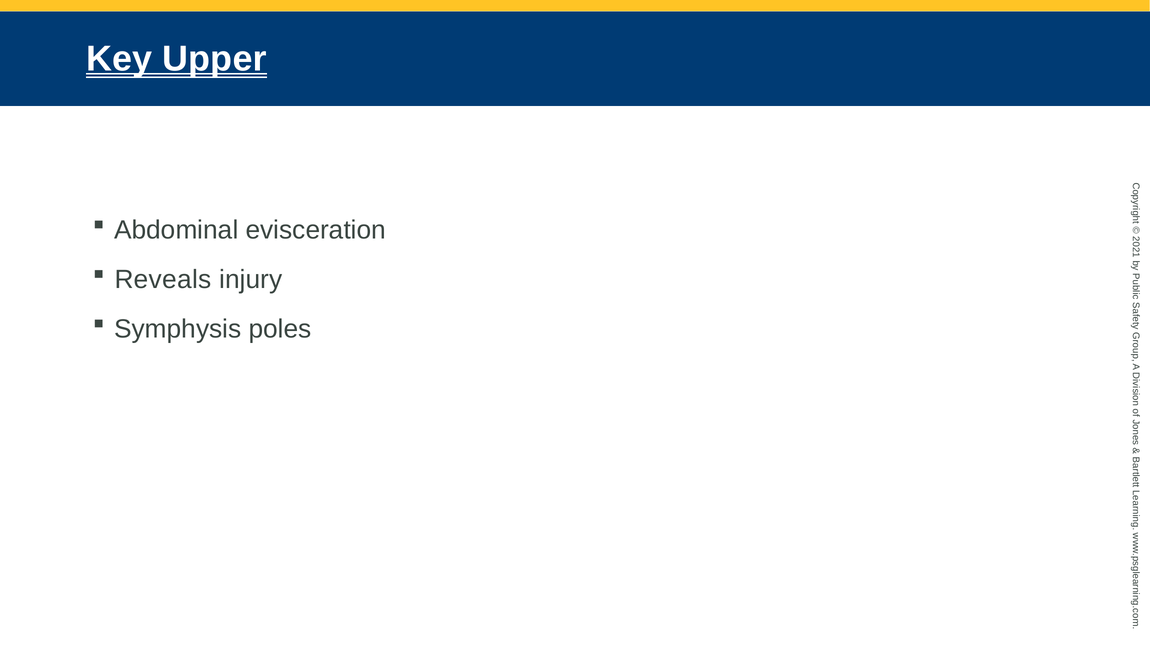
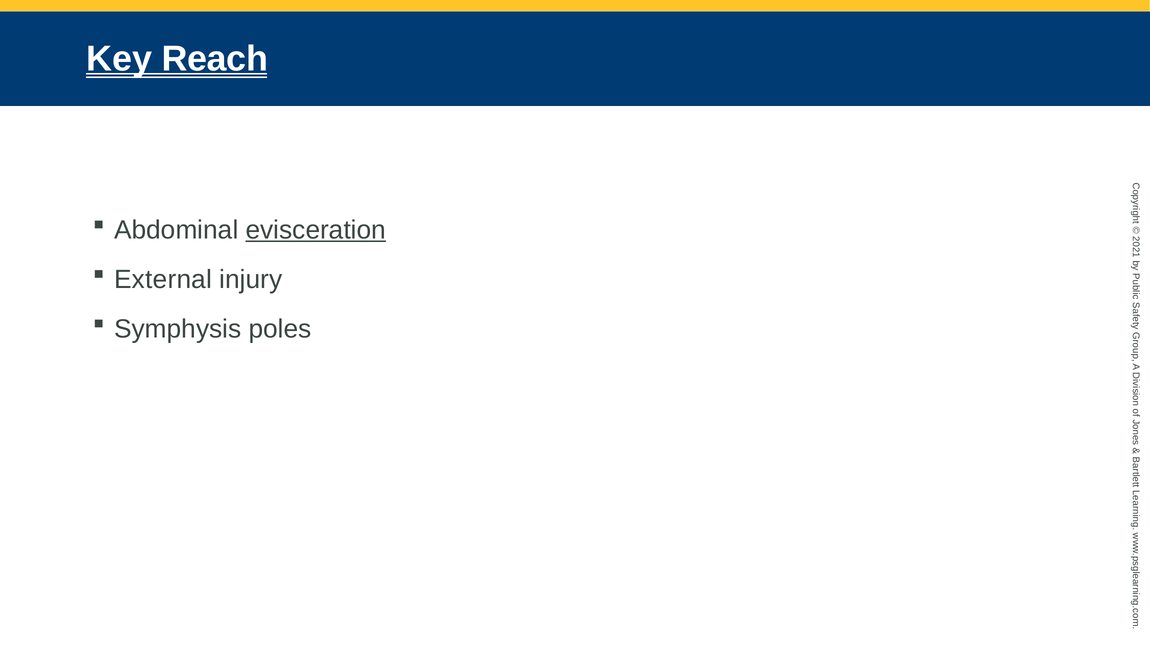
Upper: Upper -> Reach
evisceration underline: none -> present
Reveals: Reveals -> External
